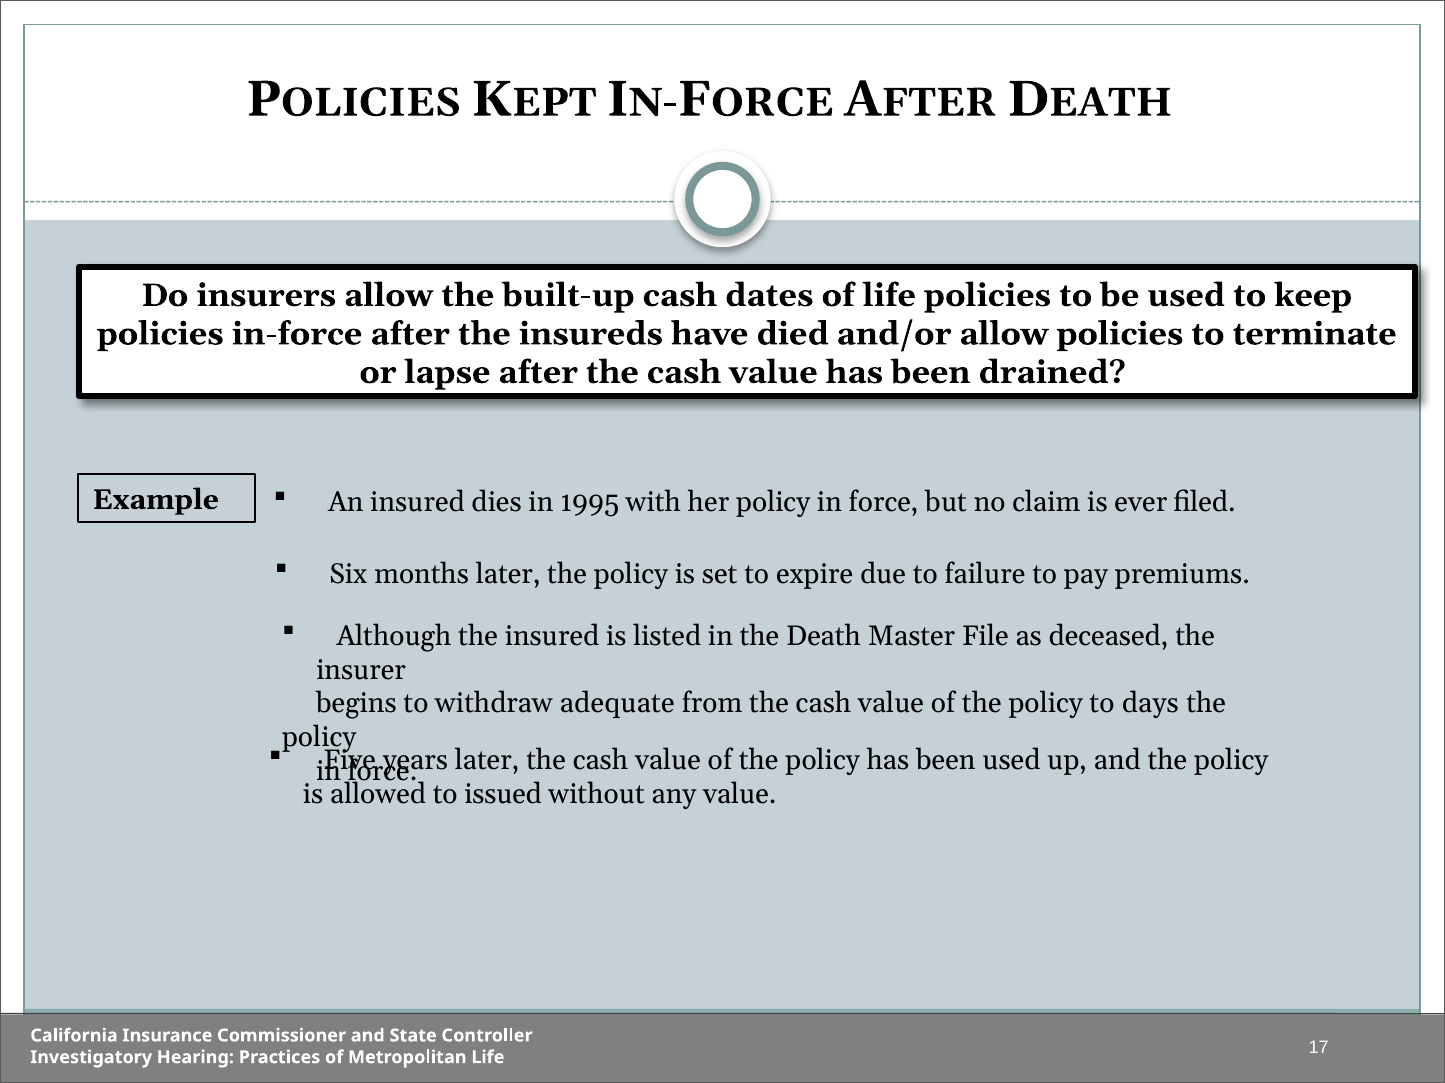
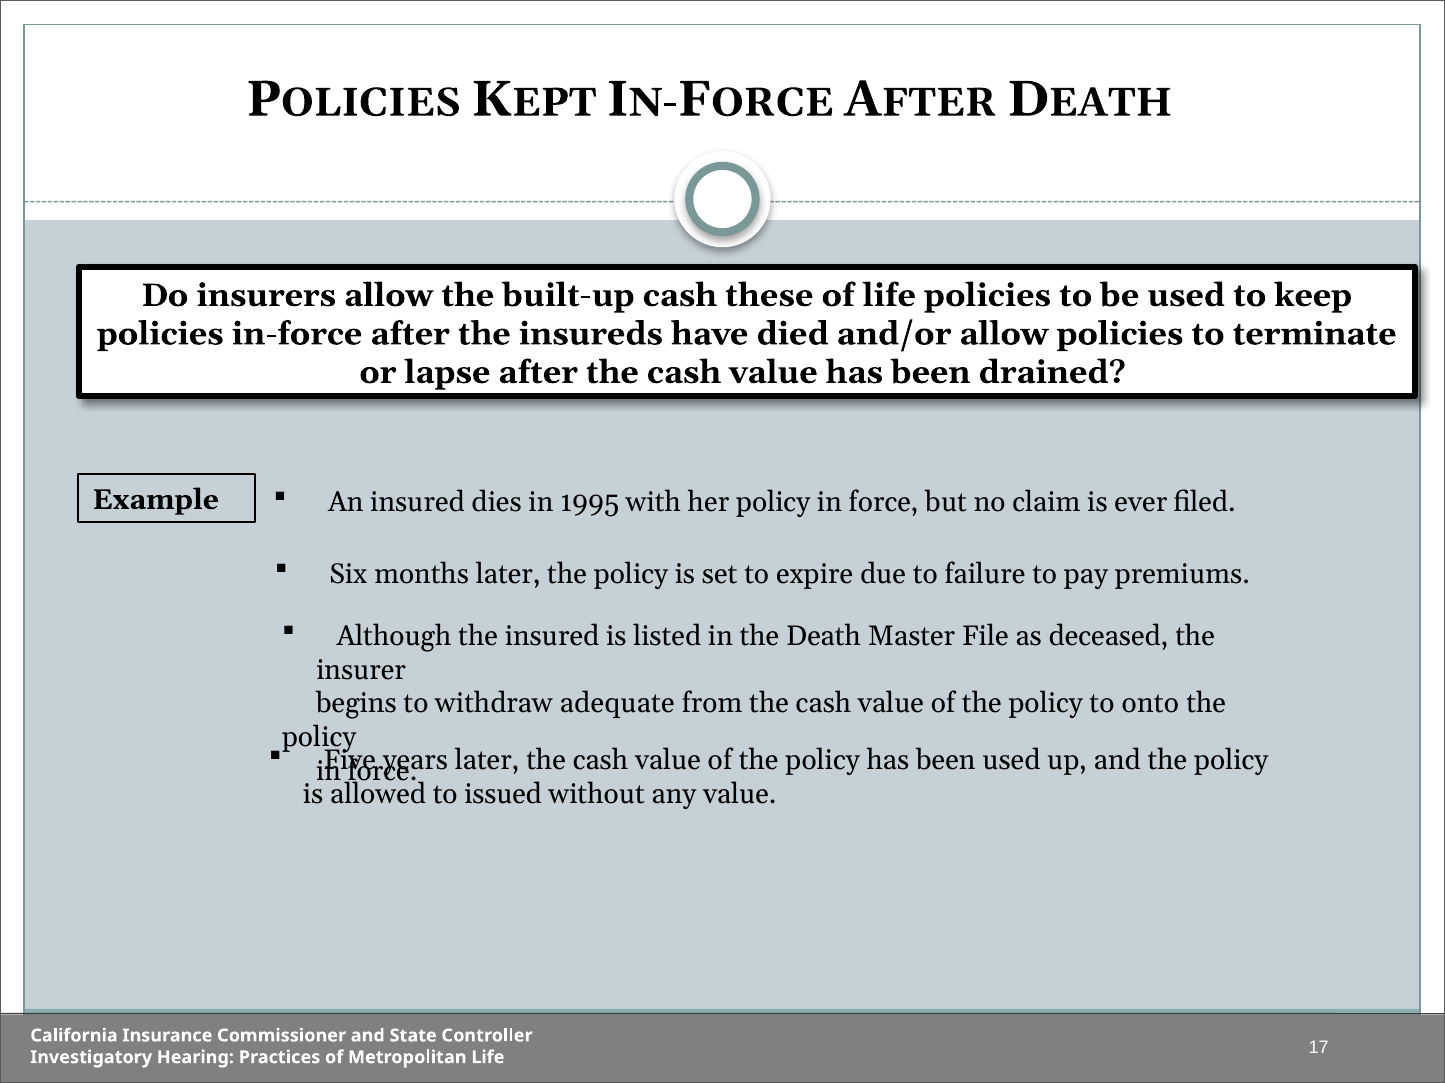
dates: dates -> these
days: days -> onto
